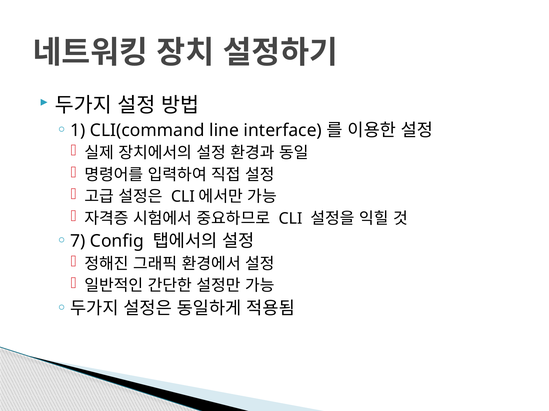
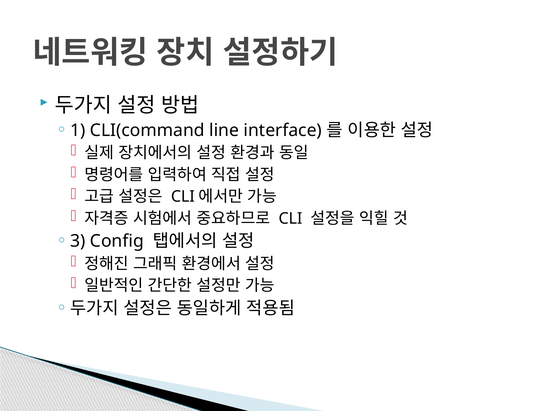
7: 7 -> 3
